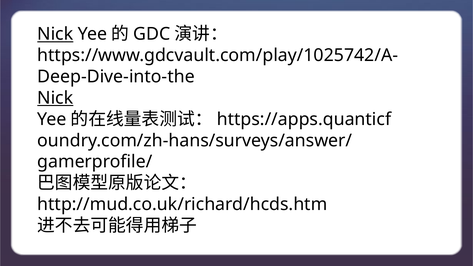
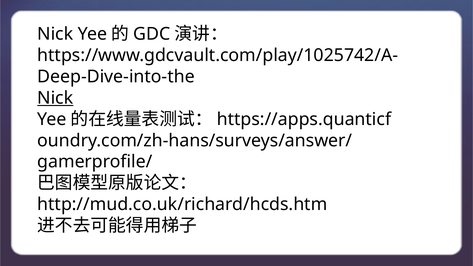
Nick at (55, 34) underline: present -> none
